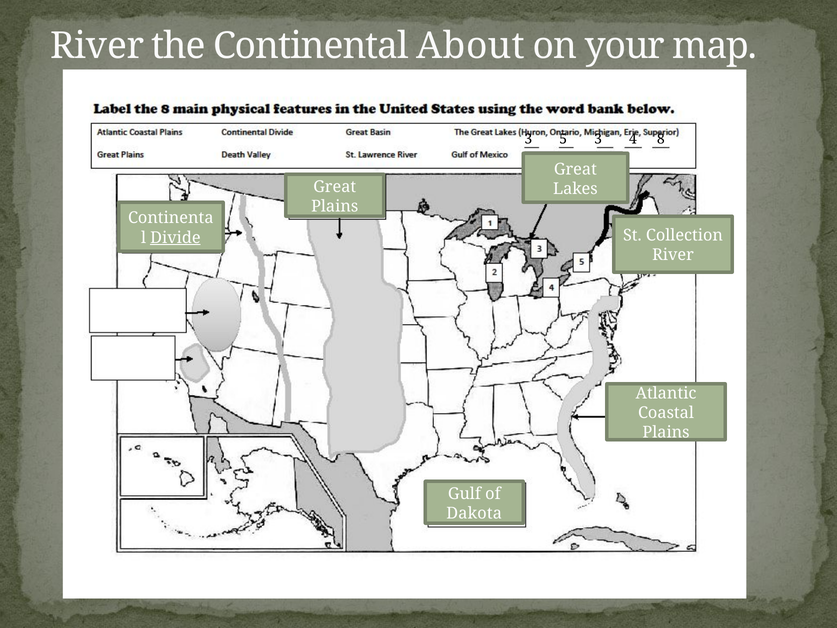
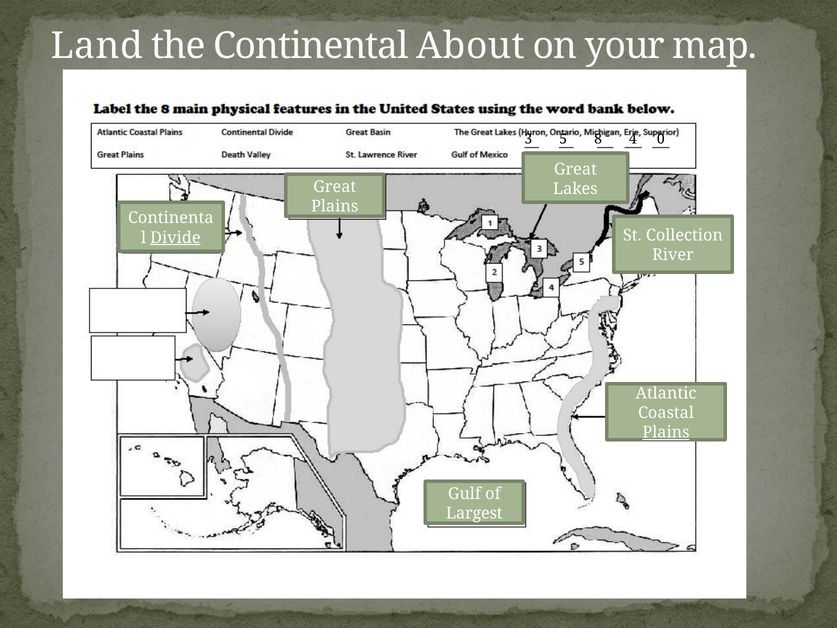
River at (97, 46): River -> Land
5 3: 3 -> 8
8: 8 -> 0
Plains at (666, 432) underline: none -> present
Dakota: Dakota -> Largest
